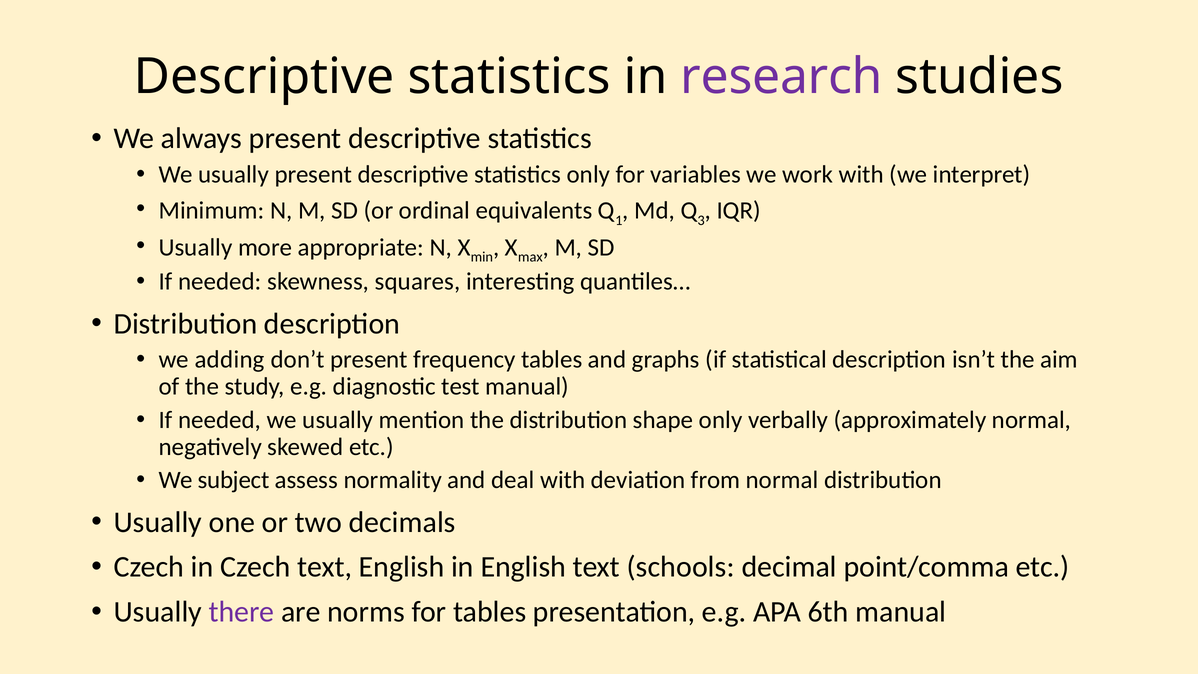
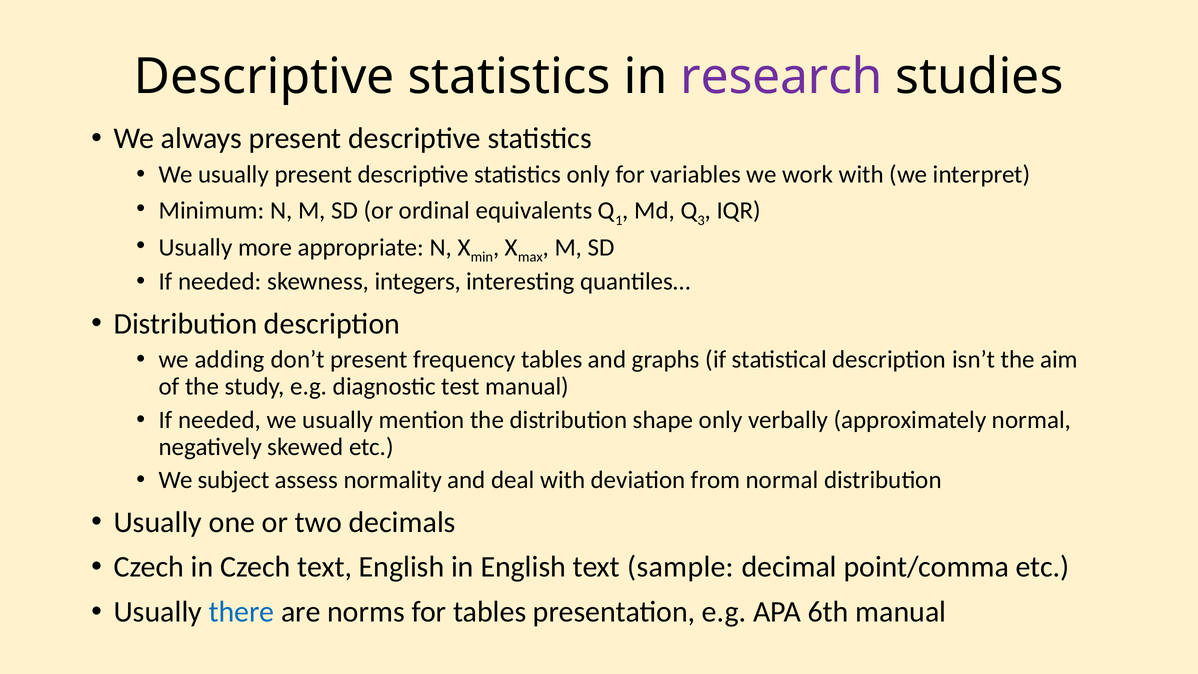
squares: squares -> integers
schools: schools -> sample
there colour: purple -> blue
